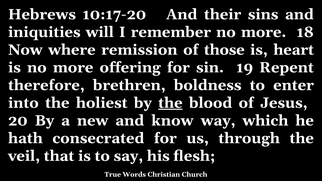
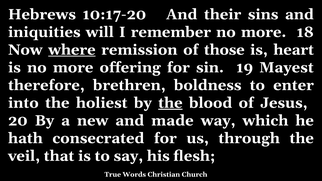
where underline: none -> present
Repent: Repent -> Mayest
know: know -> made
